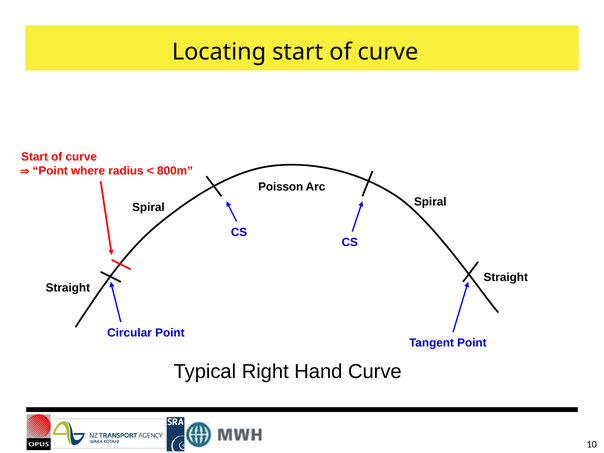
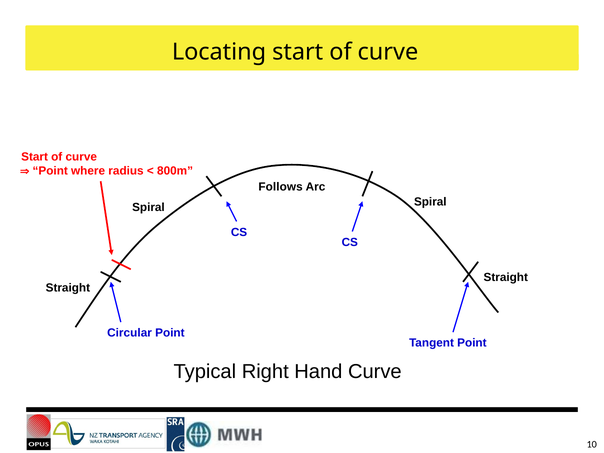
Poisson: Poisson -> Follows
